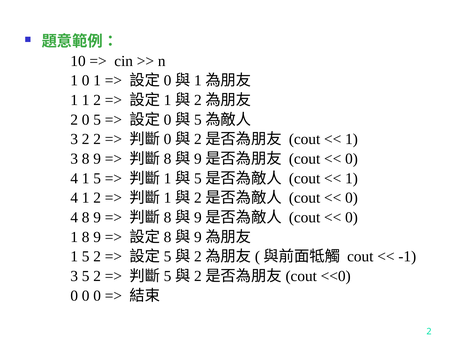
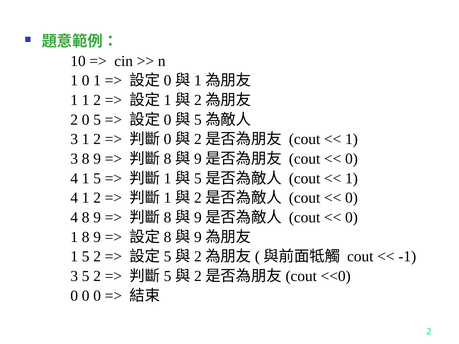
3 2: 2 -> 1
